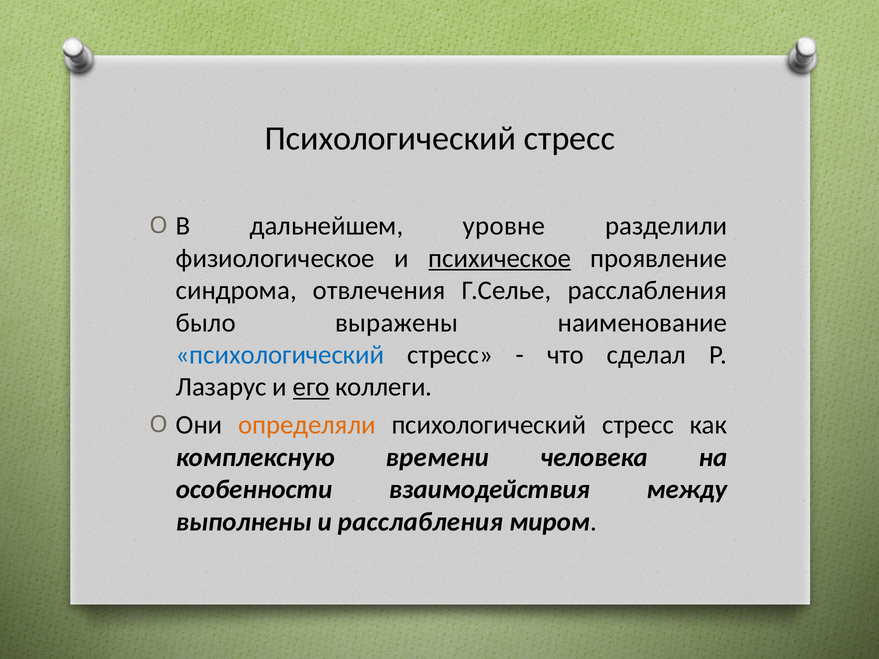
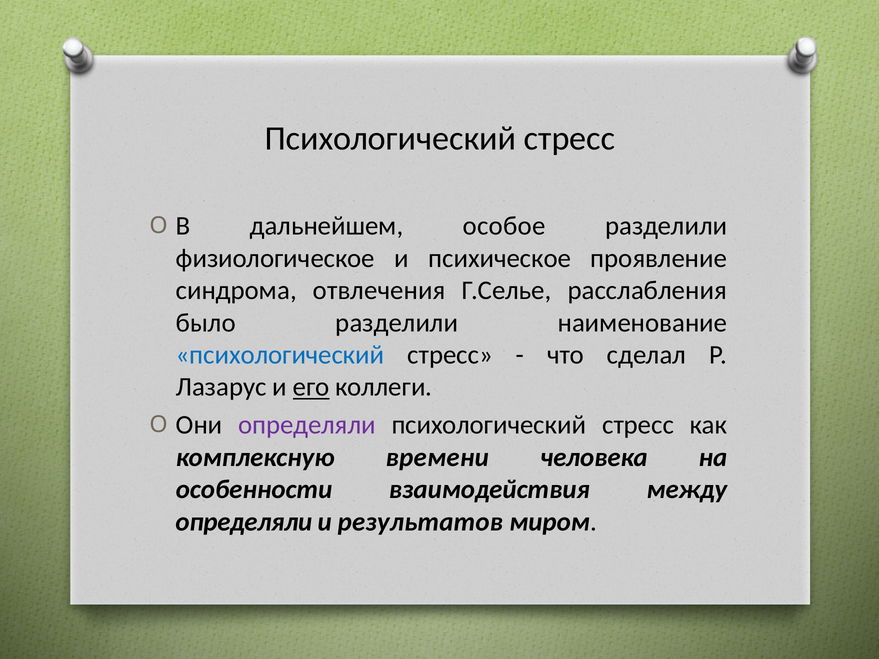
уровне: уровне -> особое
психическое underline: present -> none
было выражены: выражены -> разделили
определяли at (307, 425) colour: orange -> purple
выполнены at (244, 522): выполнены -> определяли
и расслабления: расслабления -> результатов
